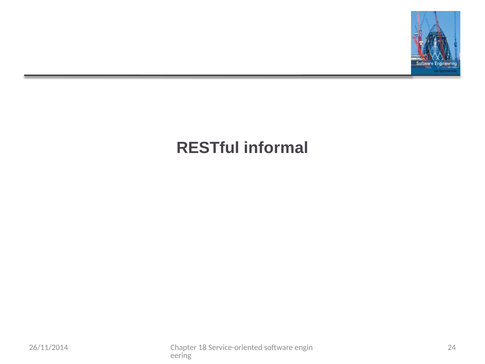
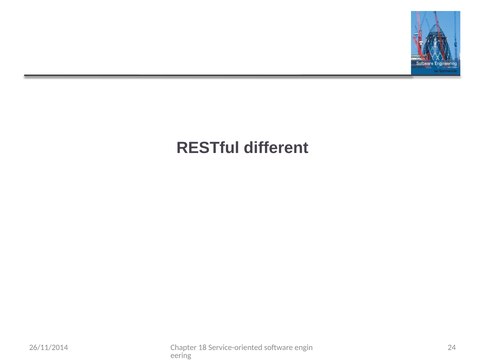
informal: informal -> different
